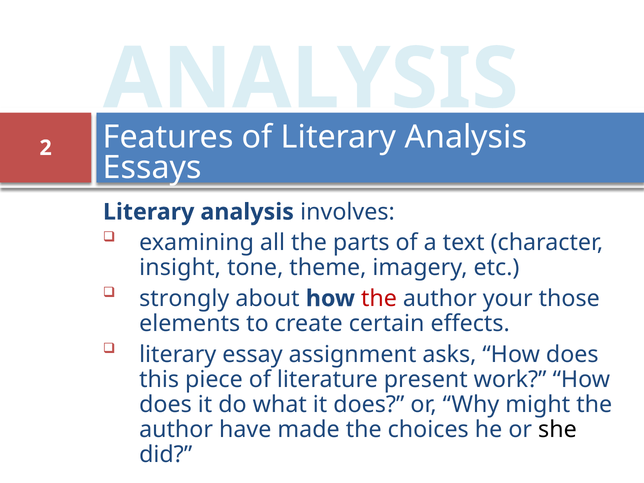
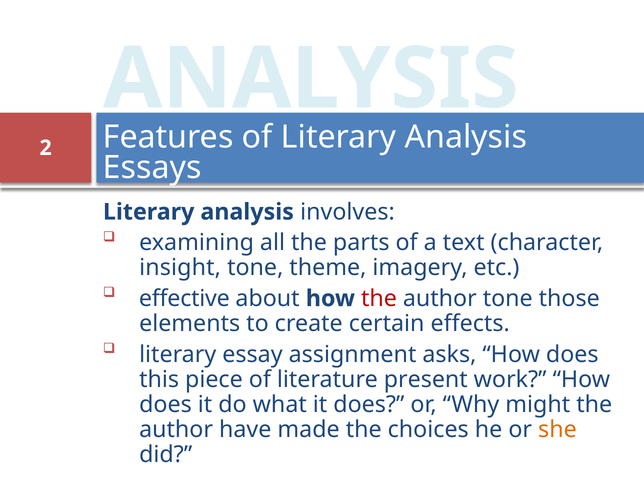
strongly: strongly -> effective
author your: your -> tone
she colour: black -> orange
